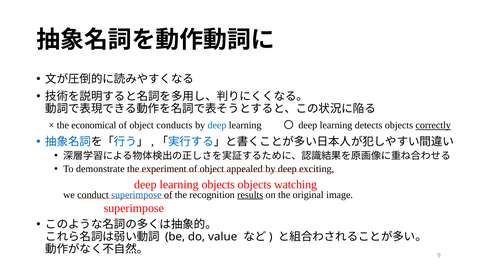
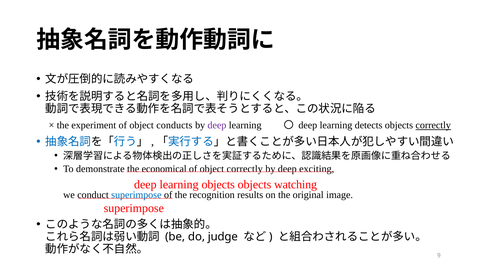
economical: economical -> experiment
deep at (217, 125) colour: blue -> purple
experiment: experiment -> economical
object appealed: appealed -> correctly
results underline: present -> none
value: value -> judge
